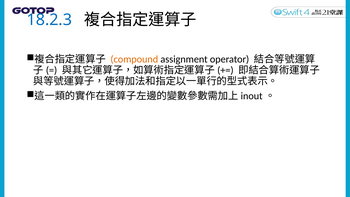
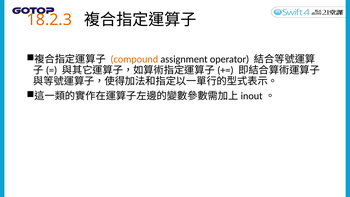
18.2.3 colour: blue -> orange
